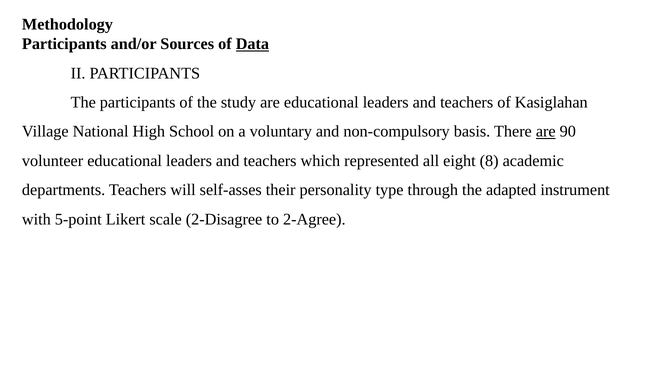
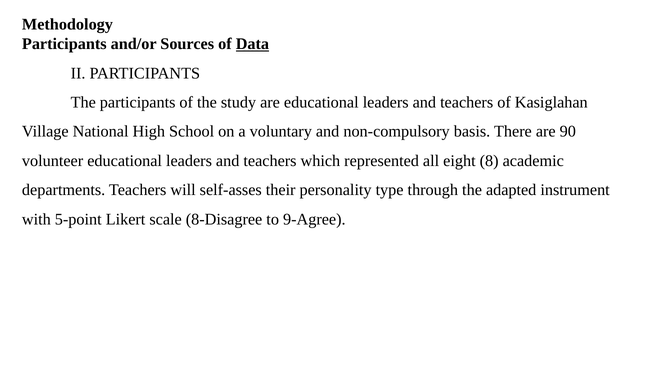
are at (546, 132) underline: present -> none
2-Disagree: 2-Disagree -> 8-Disagree
2-Agree: 2-Agree -> 9-Agree
